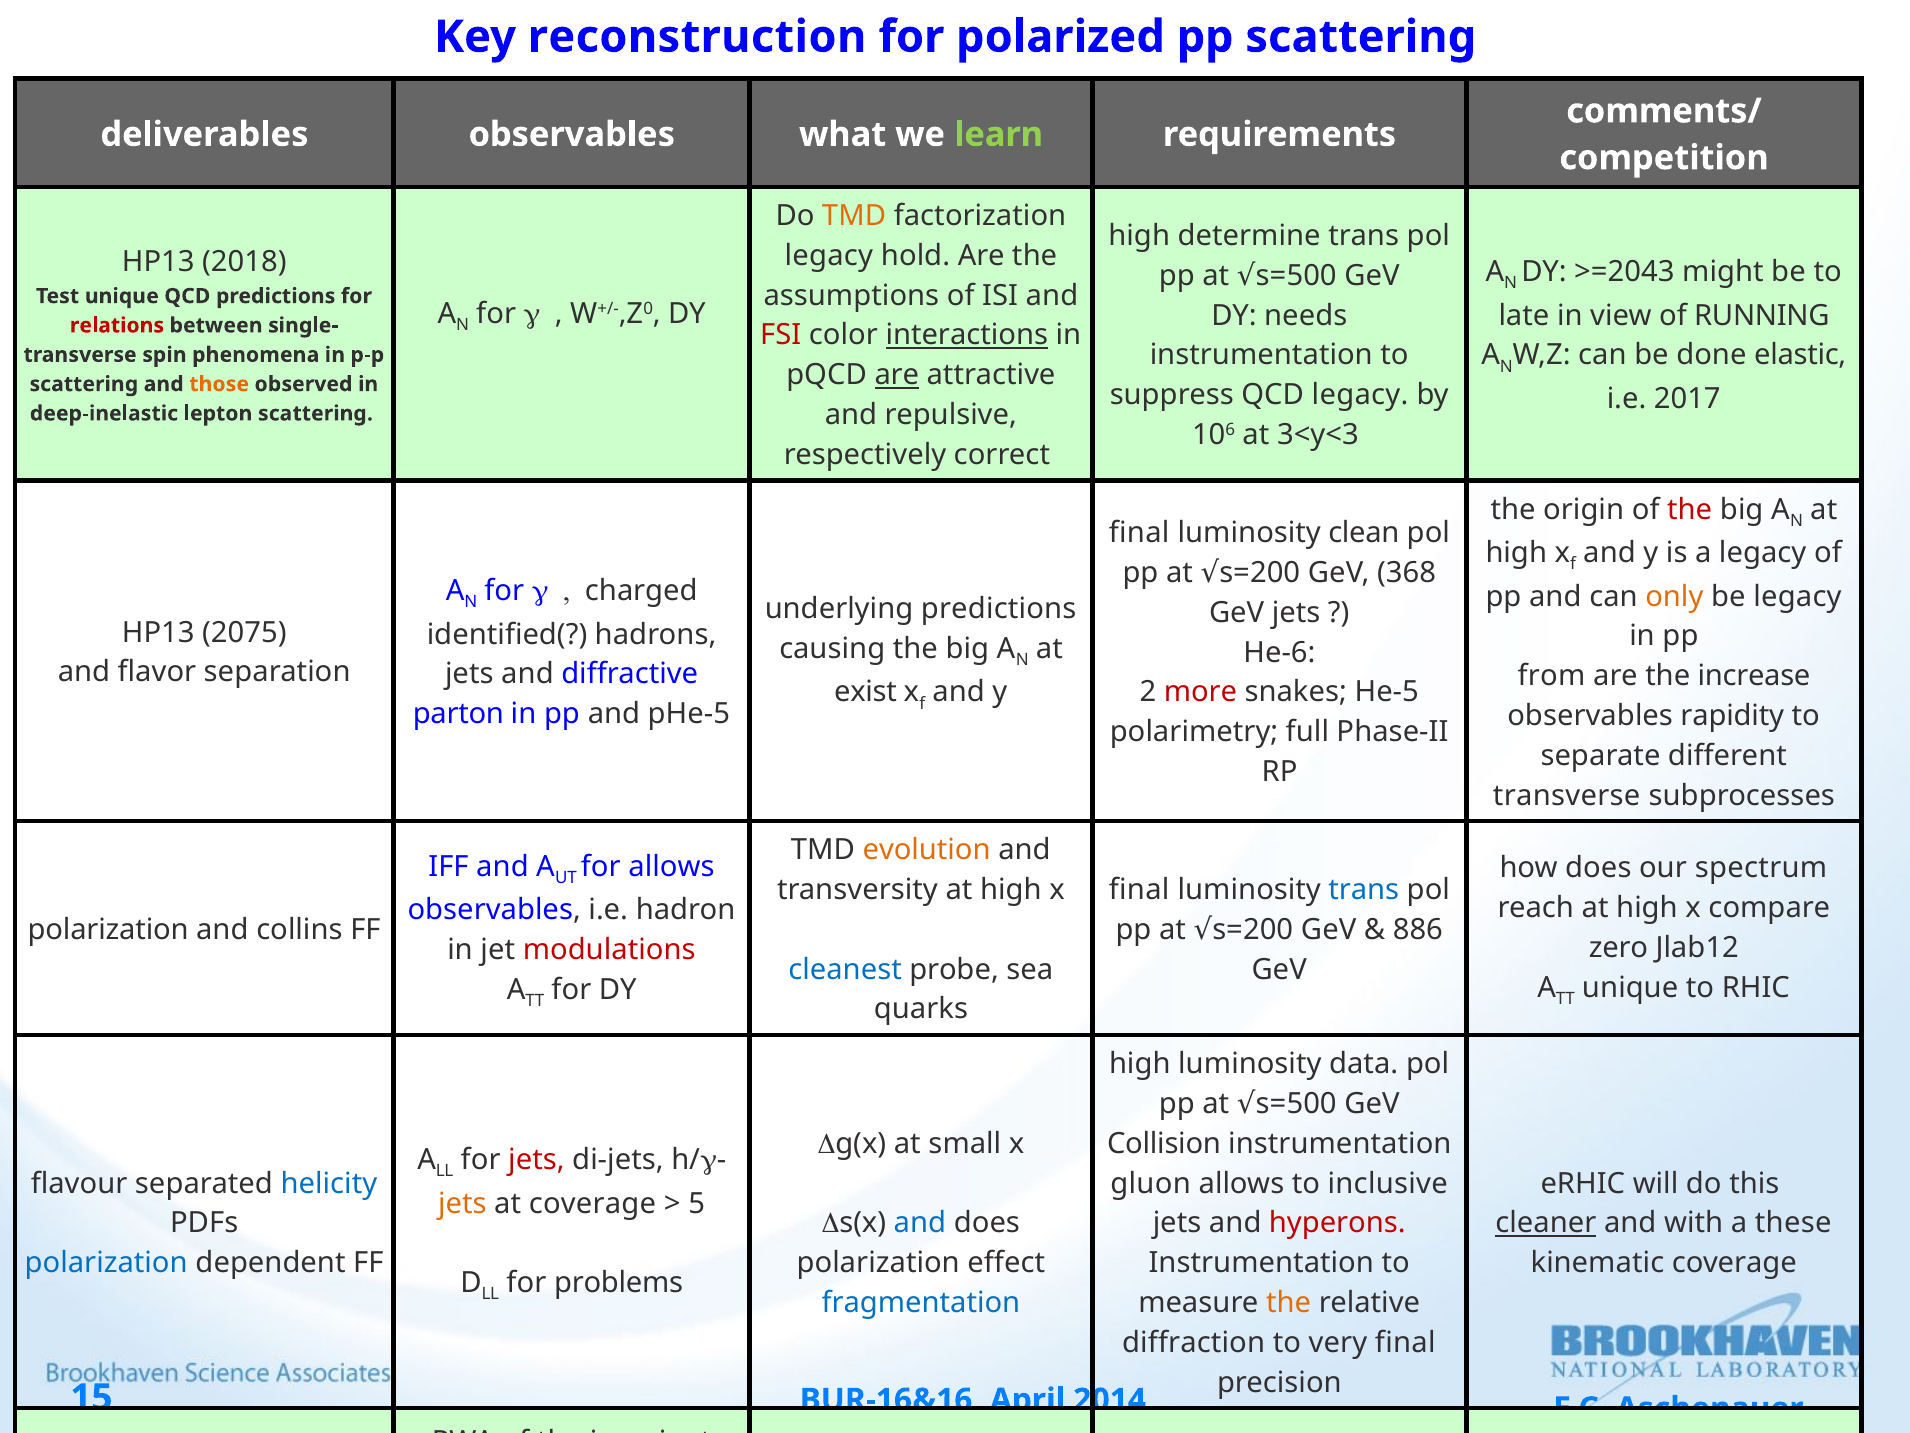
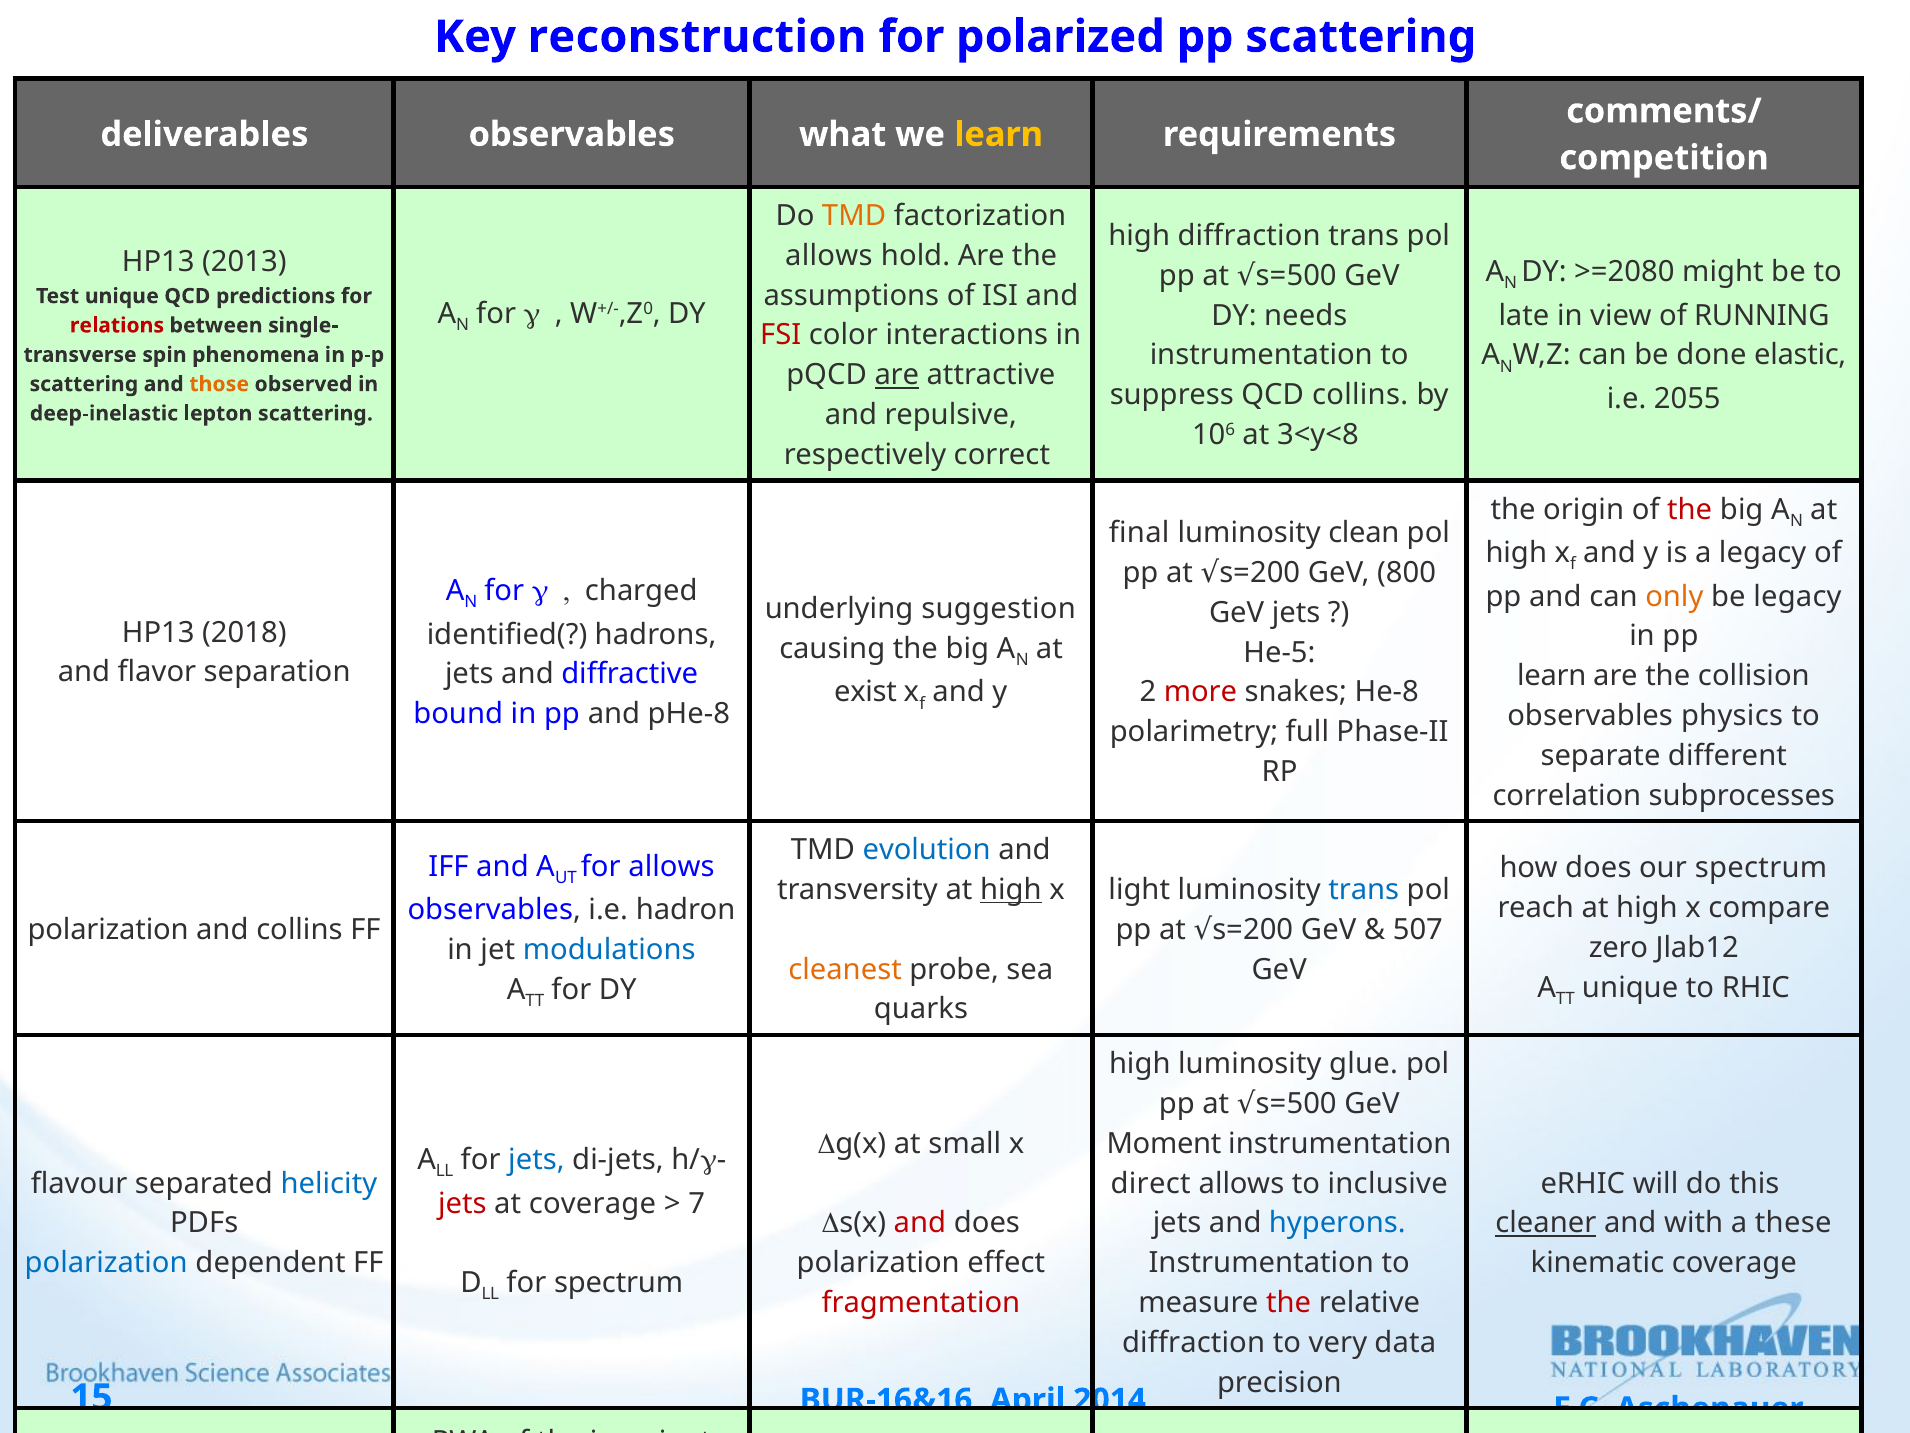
learn at (999, 134) colour: light green -> yellow
high determine: determine -> diffraction
legacy at (829, 256): legacy -> allows
2018: 2018 -> 2013
>=2043: >=2043 -> >=2080
interactions underline: present -> none
QCD legacy: legacy -> collins
2017: 2017 -> 2055
3<y<3: 3<y<3 -> 3<y<8
368: 368 -> 800
underlying predictions: predictions -> suggestion
2075: 2075 -> 2018
He-6: He-6 -> He-5
from at (1552, 676): from -> learn
increase: increase -> collision
He-5: He-5 -> He-8
parton at (458, 714): parton -> bound
pHe-5: pHe-5 -> pHe-8
rapidity: rapidity -> physics
transverse at (1567, 795): transverse -> correlation
evolution colour: orange -> blue
high at (1011, 890) underline: none -> present
final at (1139, 890): final -> light
886: 886 -> 507
modulations colour: red -> blue
cleanest colour: blue -> orange
luminosity data: data -> glue
Collision: Collision -> Moment
jets at (536, 1160) colour: red -> blue
gluon: gluon -> direct
jets at (462, 1203) colour: orange -> red
5: 5 -> 7
and at (920, 1223) colour: blue -> red
hyperons colour: red -> blue
for problems: problems -> spectrum
fragmentation colour: blue -> red
the at (1289, 1302) colour: orange -> red
very final: final -> data
